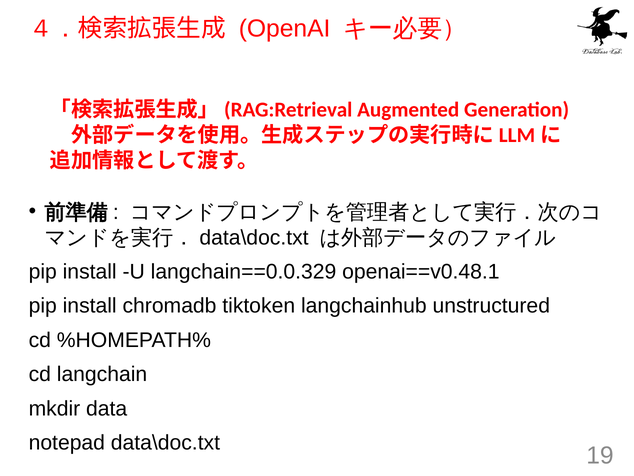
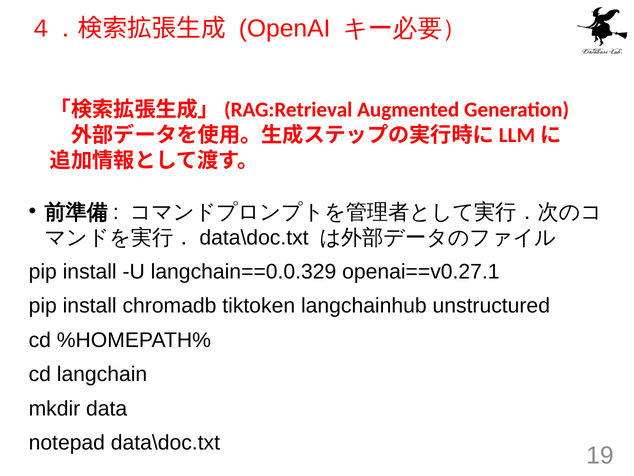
openai==v0.48.1: openai==v0.48.1 -> openai==v0.27.1
